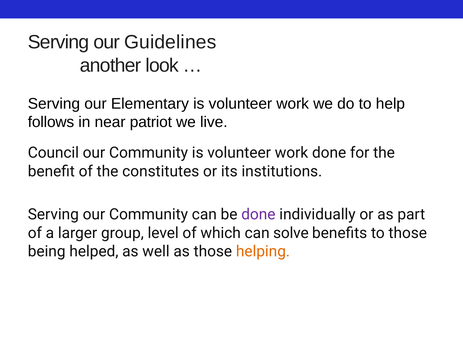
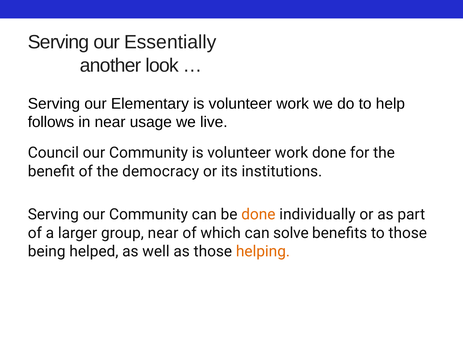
Guidelines: Guidelines -> Essentially
patriot: patriot -> usage
constitutes: constitutes -> democracy
done at (258, 215) colour: purple -> orange
group level: level -> near
